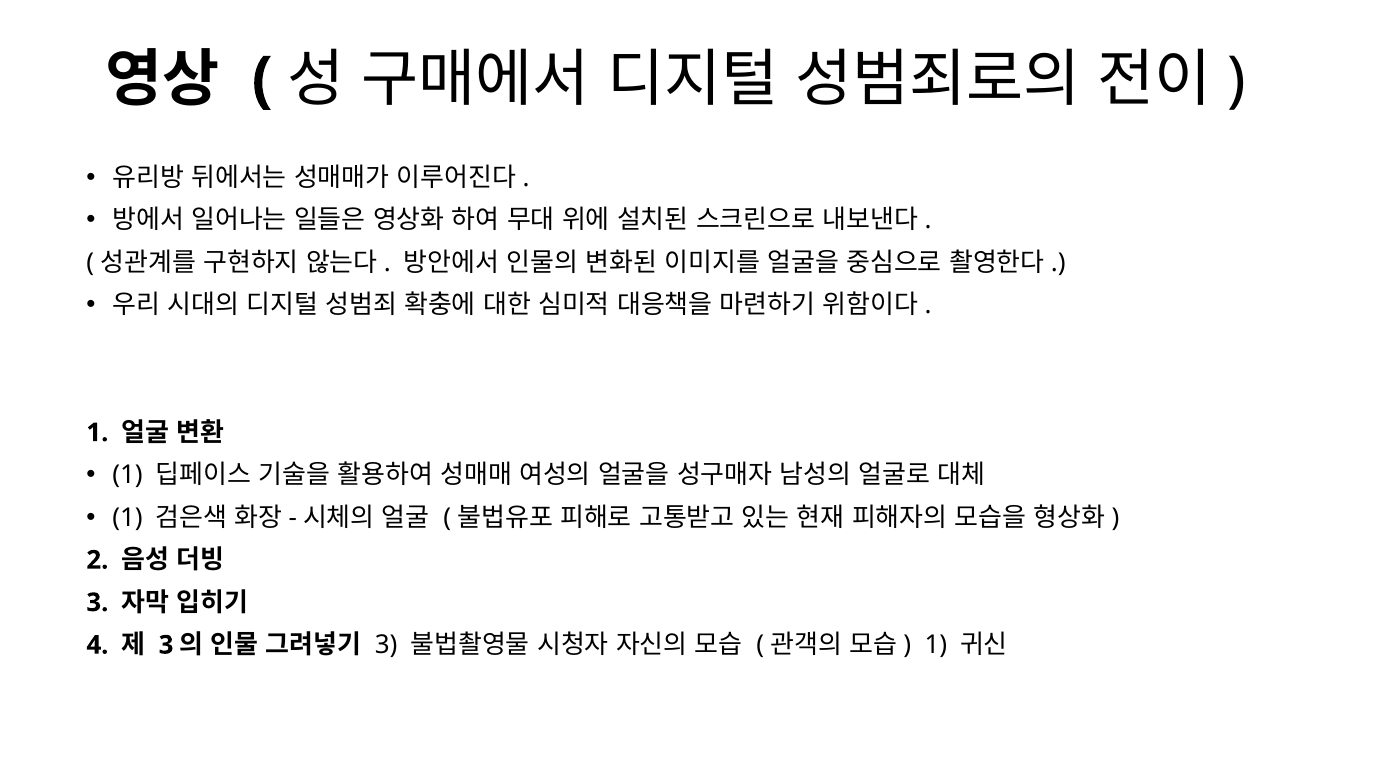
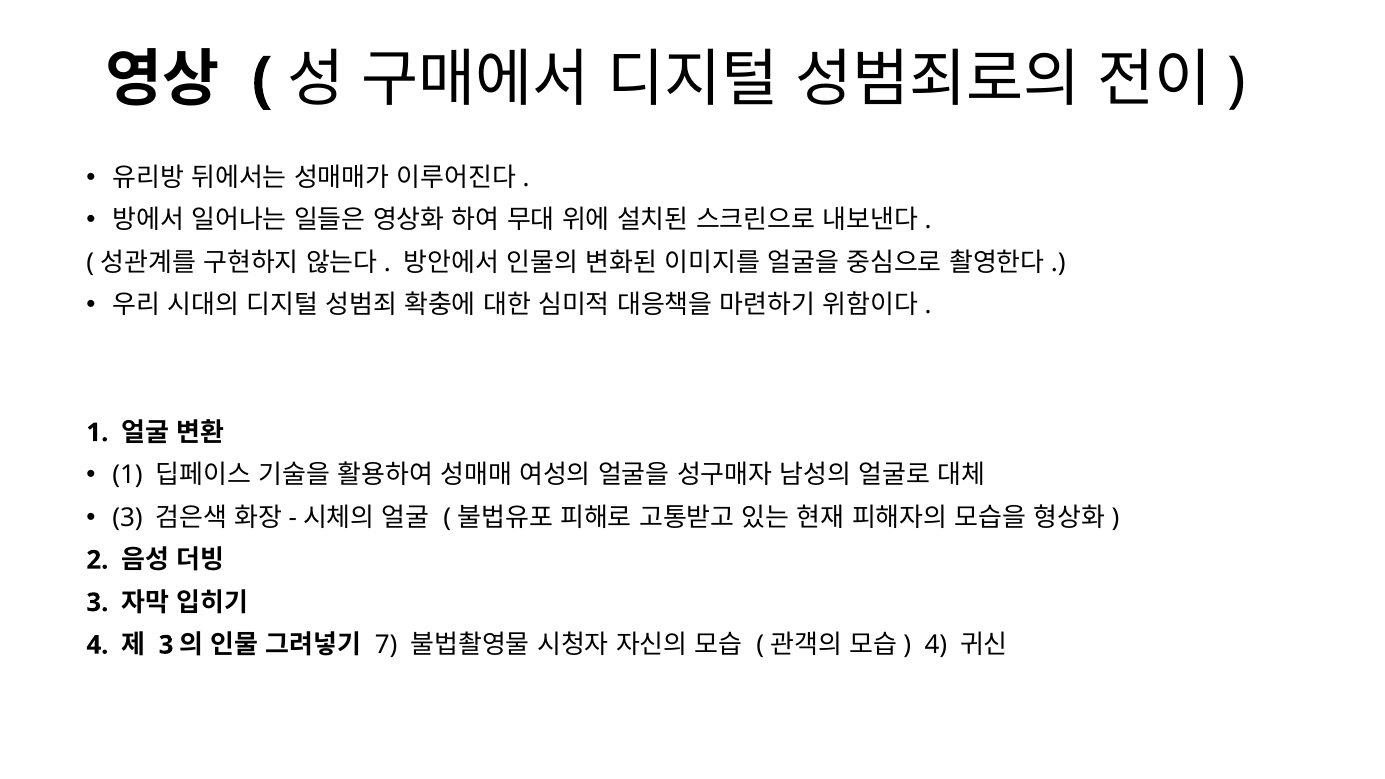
1 at (127, 518): 1 -> 3
3 at (386, 645): 3 -> 7
1 at (936, 645): 1 -> 4
